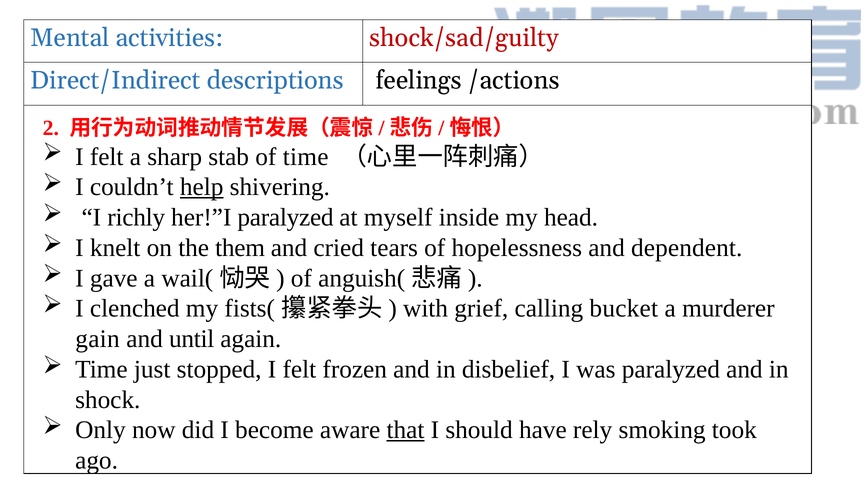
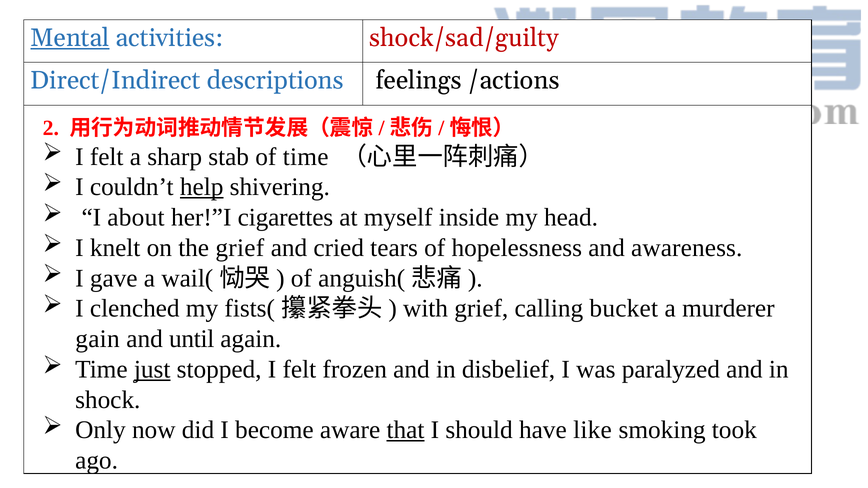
Mental underline: none -> present
richly: richly -> about
her!”I paralyzed: paralyzed -> cigarettes
the them: them -> grief
dependent: dependent -> awareness
just underline: none -> present
rely: rely -> like
